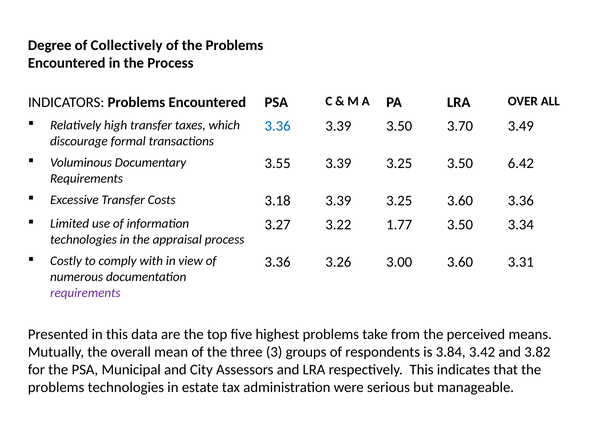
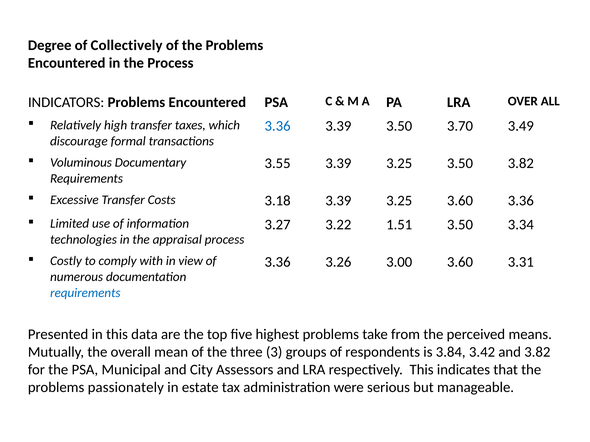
3.50 6.42: 6.42 -> 3.82
1.77: 1.77 -> 1.51
requirements at (85, 293) colour: purple -> blue
problems technologies: technologies -> passionately
